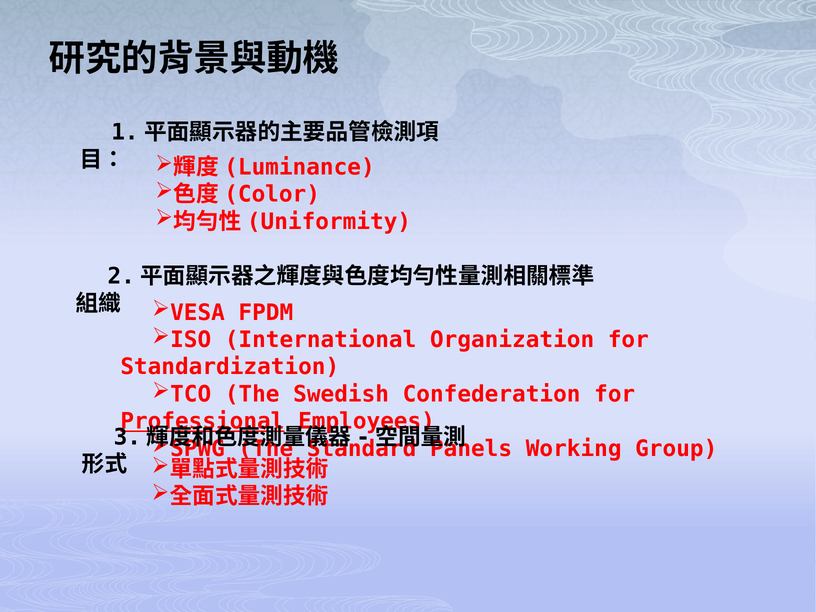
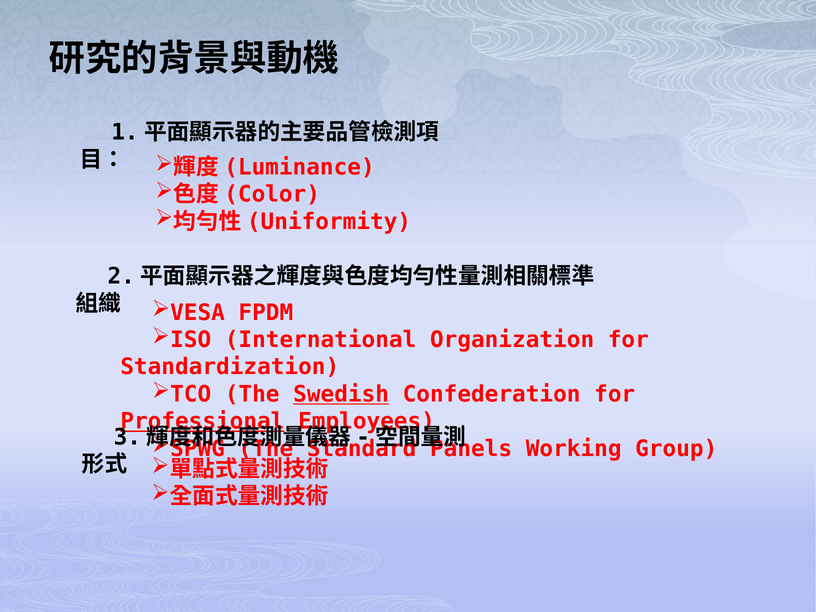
Swedish underline: none -> present
